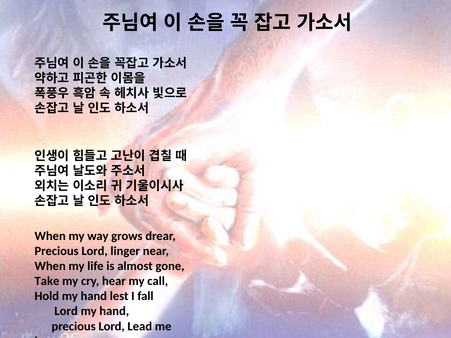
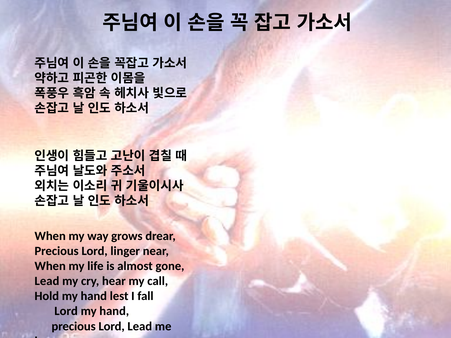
Take at (47, 281): Take -> Lead
